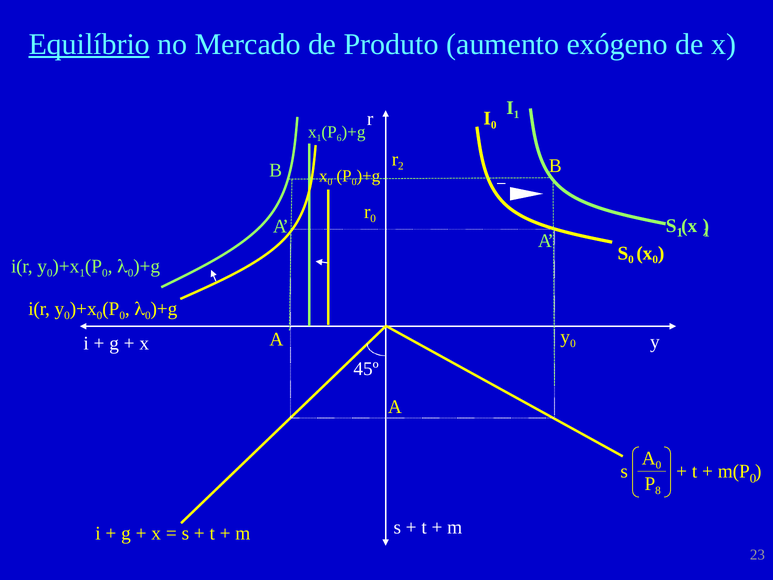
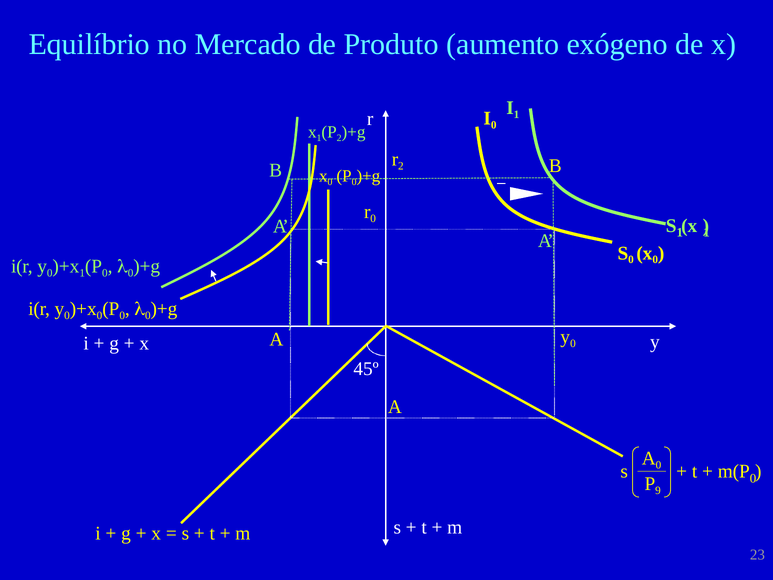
Equilíbrio underline: present -> none
6 at (339, 138): 6 -> 2
8: 8 -> 9
